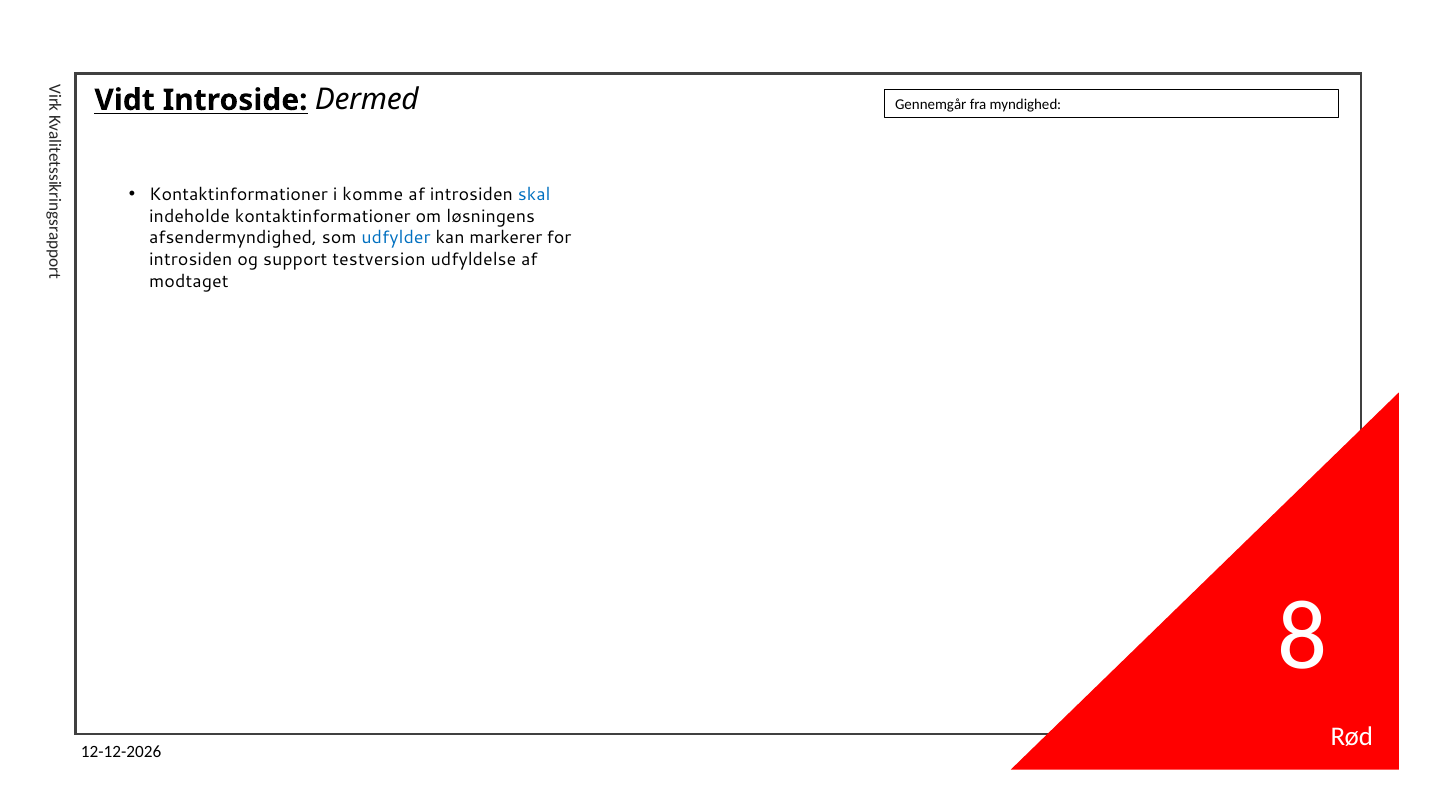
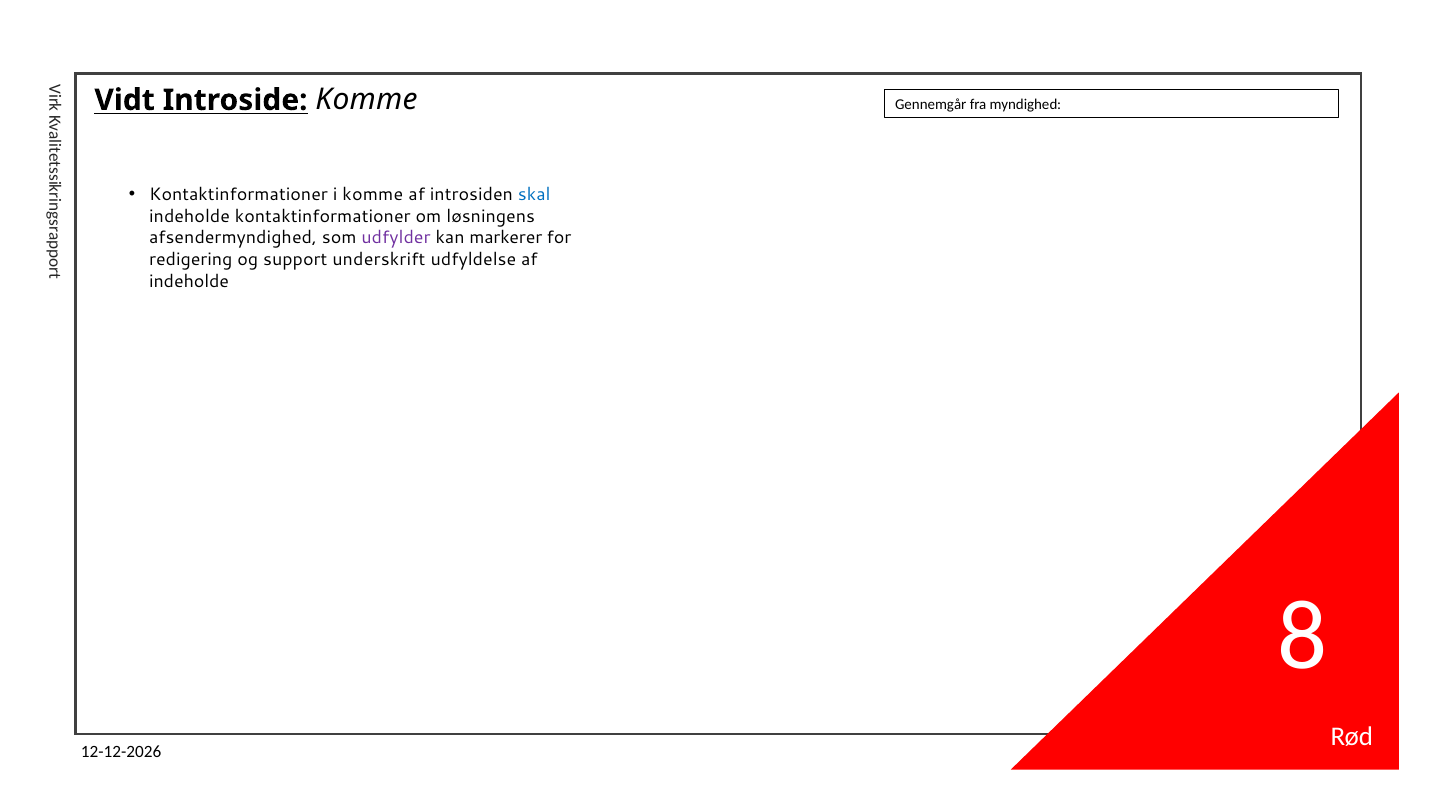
Introside Dermed: Dermed -> Komme
udfylder colour: blue -> purple
introsiden at (191, 260): introsiden -> redigering
testversion: testversion -> underskrift
modtaget at (189, 281): modtaget -> indeholde
